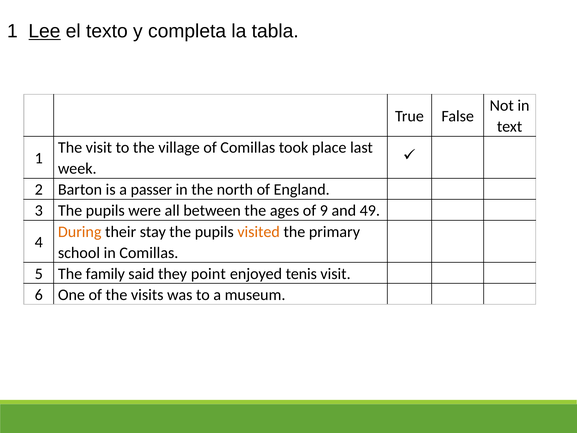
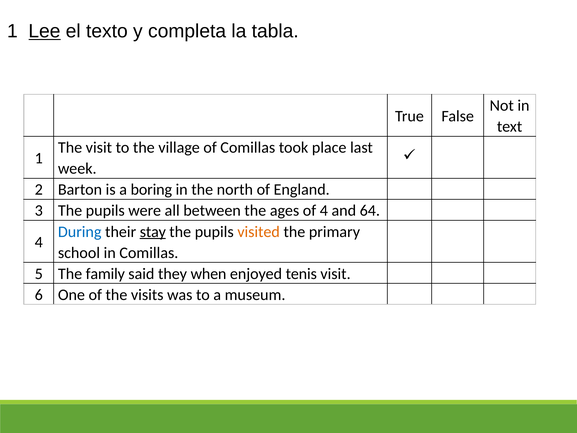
passer: passer -> boring
of 9: 9 -> 4
49: 49 -> 64
During colour: orange -> blue
stay underline: none -> present
point: point -> when
